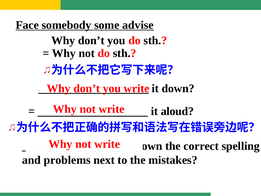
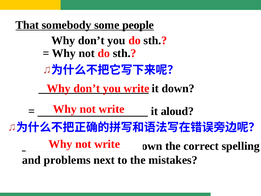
Face: Face -> That
advise: advise -> people
